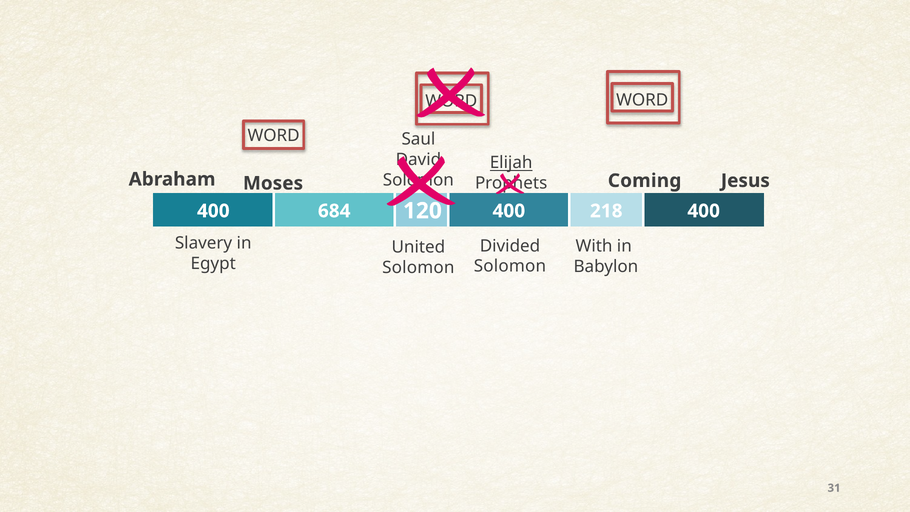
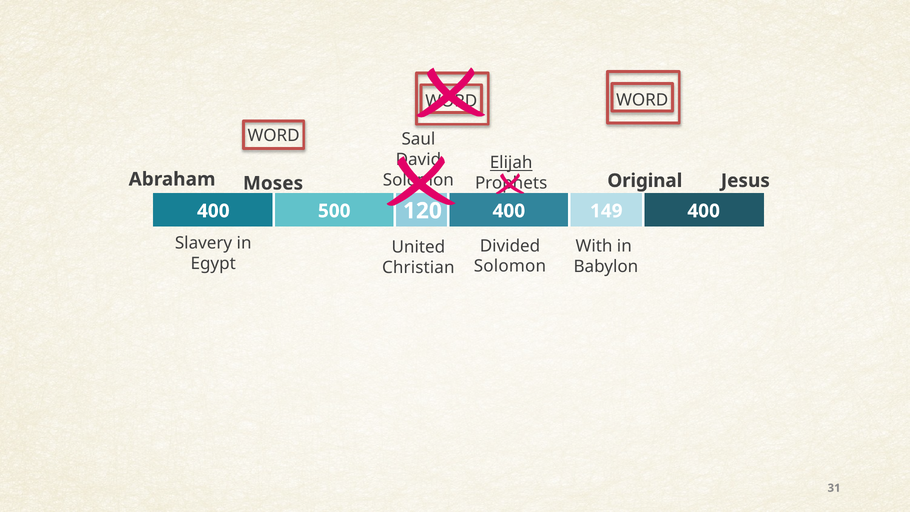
Coming: Coming -> Original
684: 684 -> 500
218: 218 -> 149
Solomon at (418, 268): Solomon -> Christian
